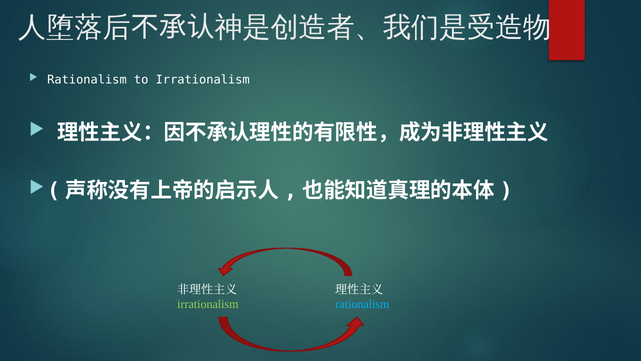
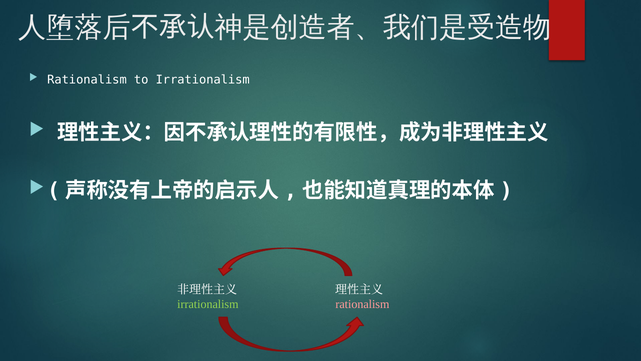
rationalism at (362, 304) colour: light blue -> pink
